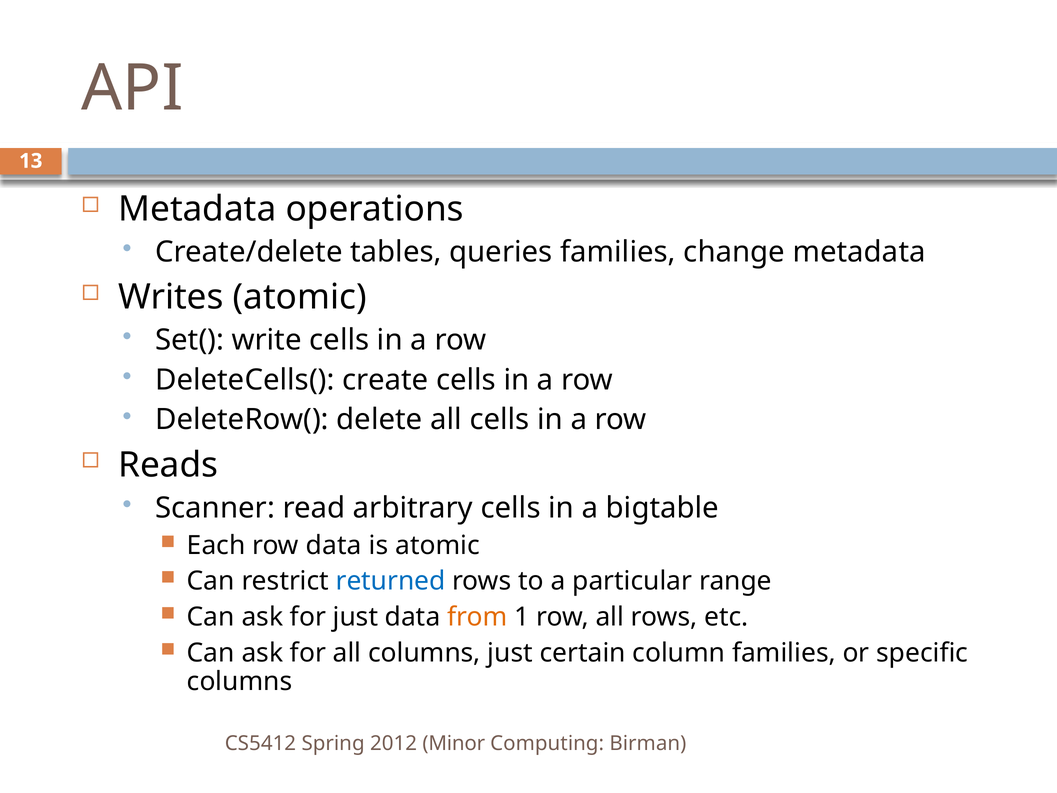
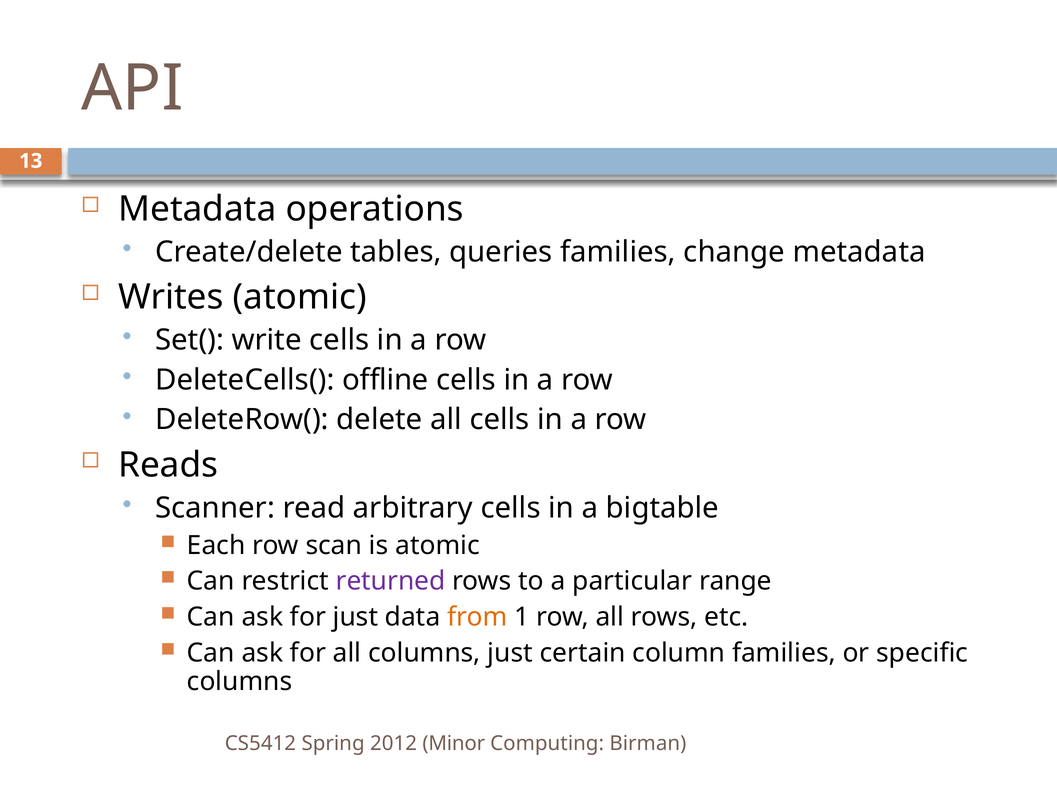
create: create -> offline
row data: data -> scan
returned colour: blue -> purple
